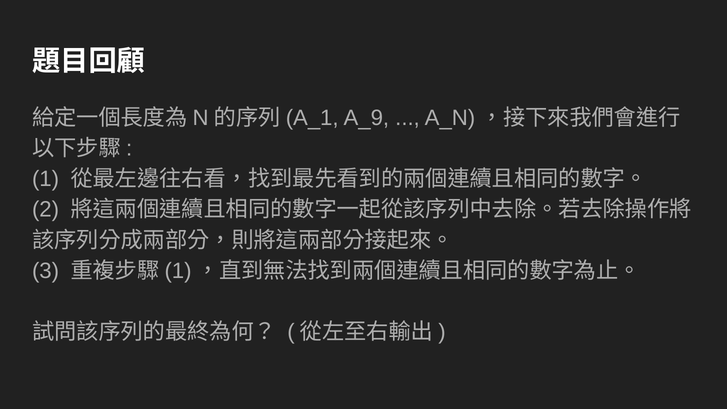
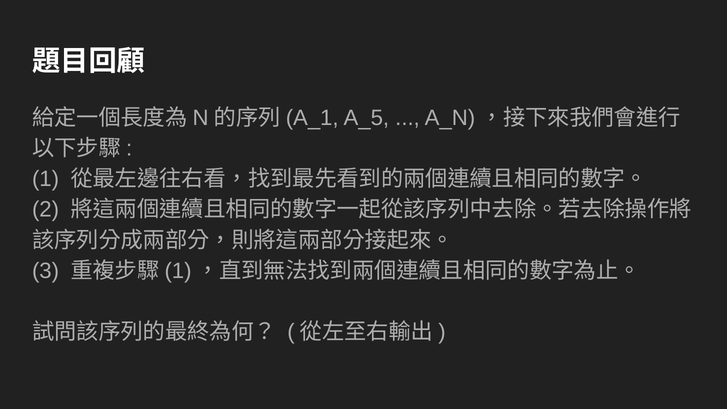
A_9: A_9 -> A_5
